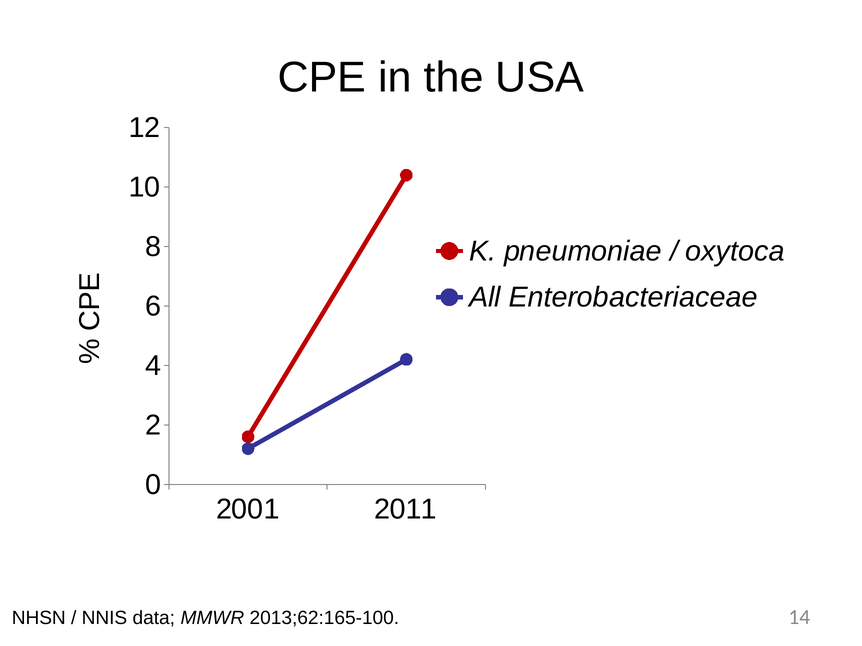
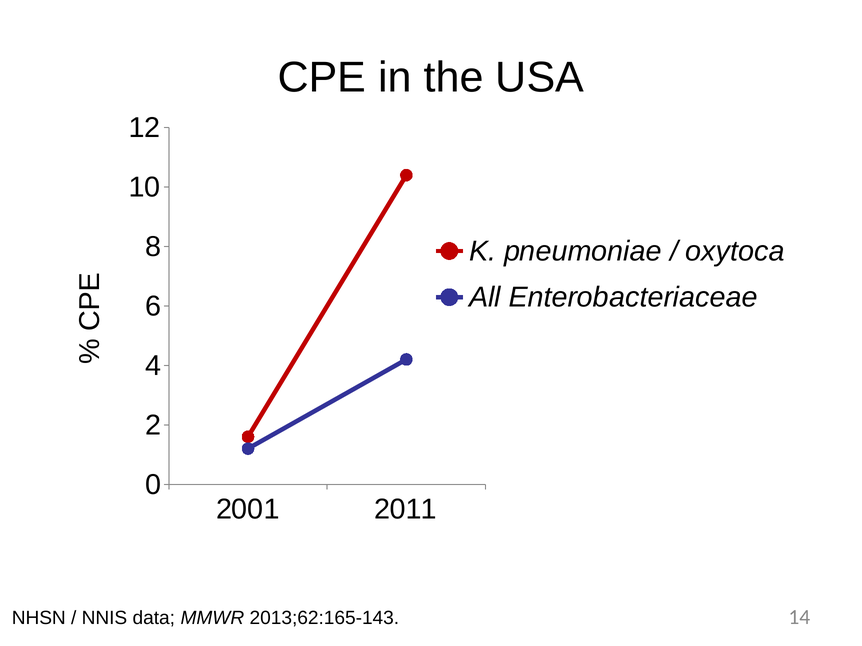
2013;62:165-100: 2013;62:165-100 -> 2013;62:165-143
